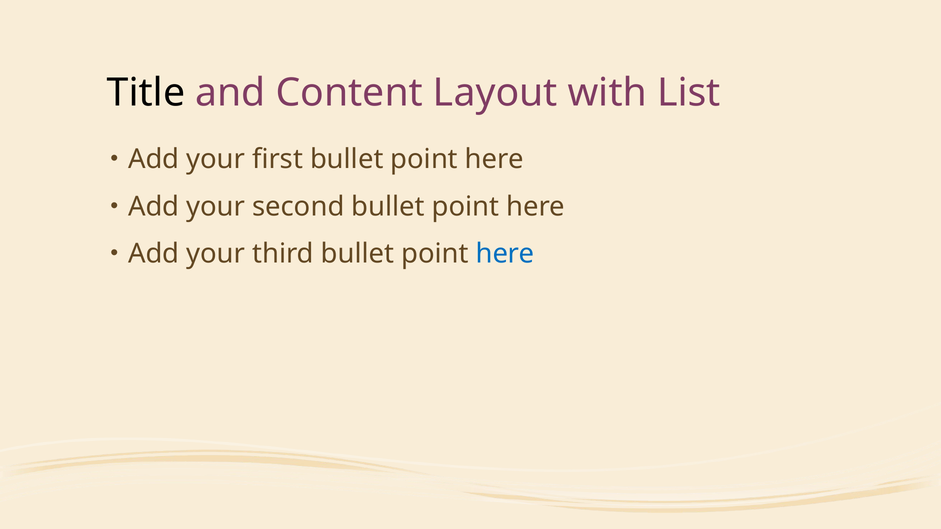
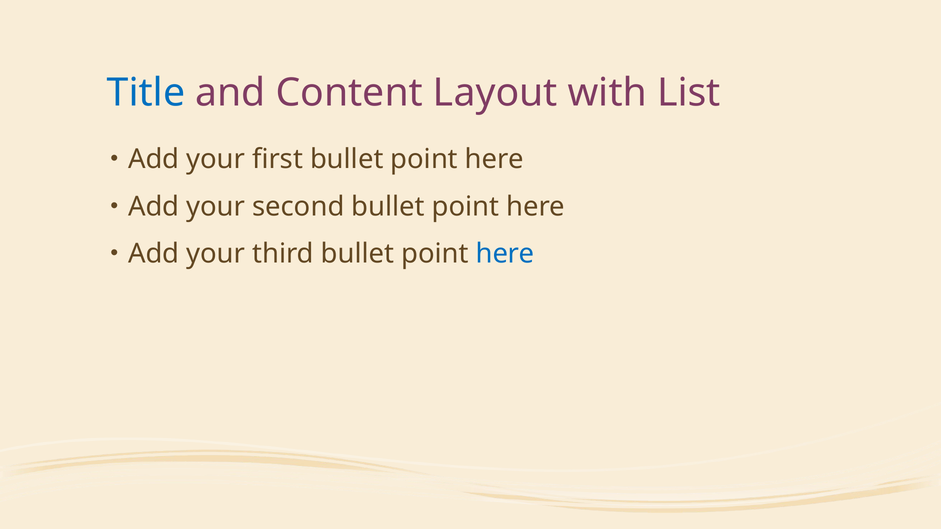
Title colour: black -> blue
